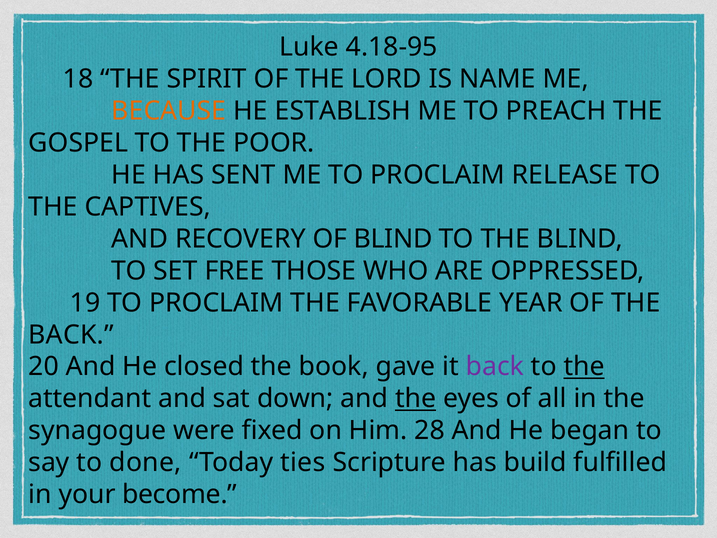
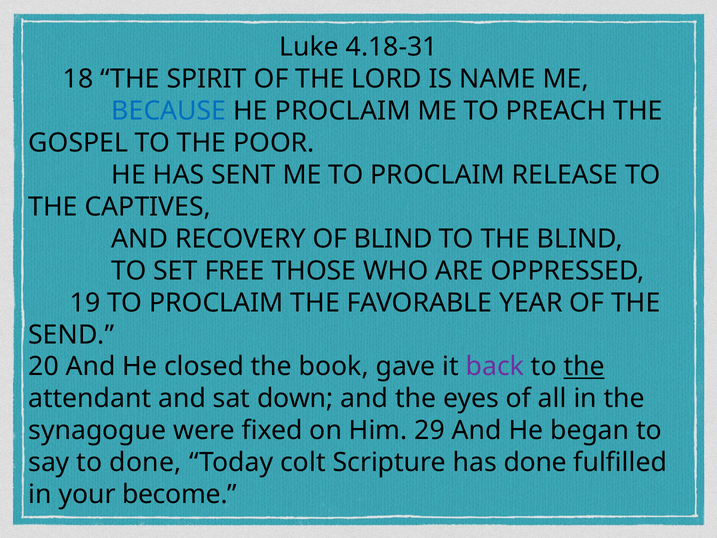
4.18-95: 4.18-95 -> 4.18-31
BECAUSE colour: orange -> blue
HE ESTABLISH: ESTABLISH -> PROCLAIM
BACK at (71, 335): BACK -> SEND
the at (416, 398) underline: present -> none
28: 28 -> 29
ties: ties -> colt
has build: build -> done
